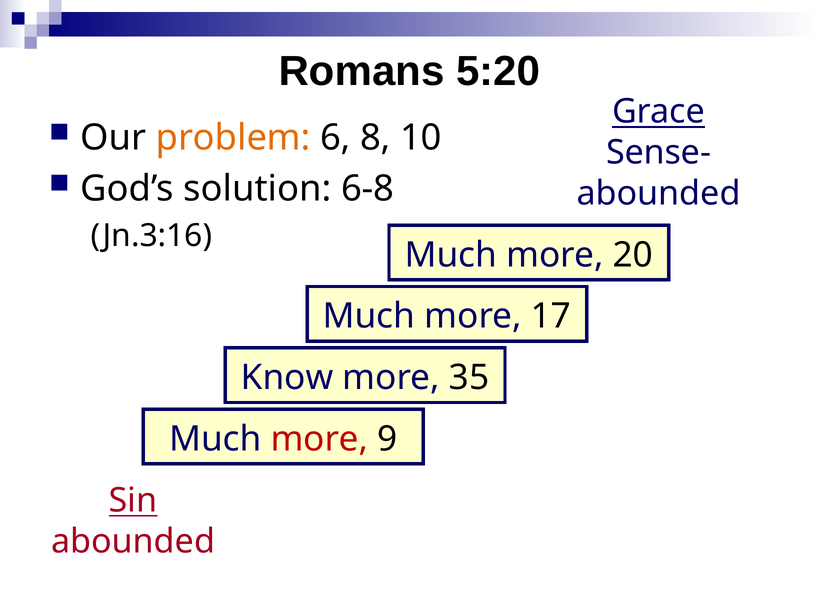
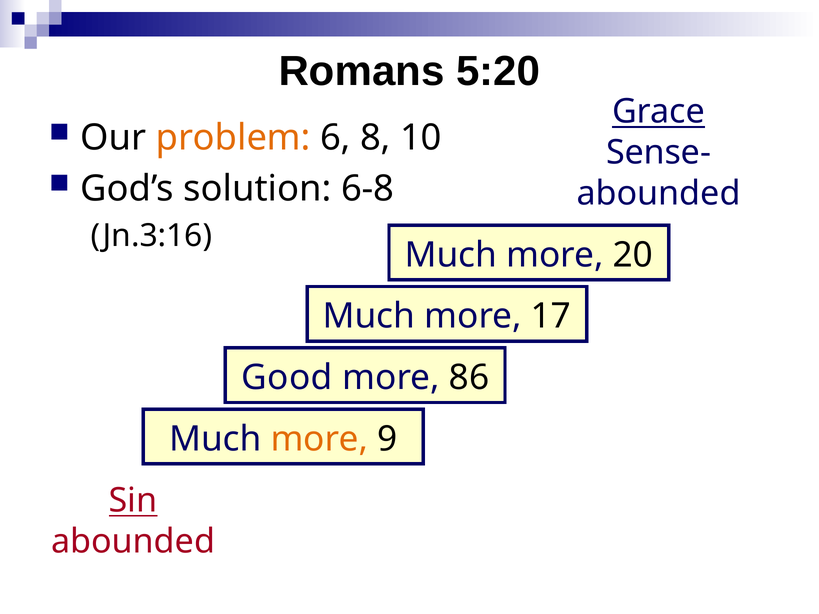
Know: Know -> Good
35: 35 -> 86
more at (319, 439) colour: red -> orange
